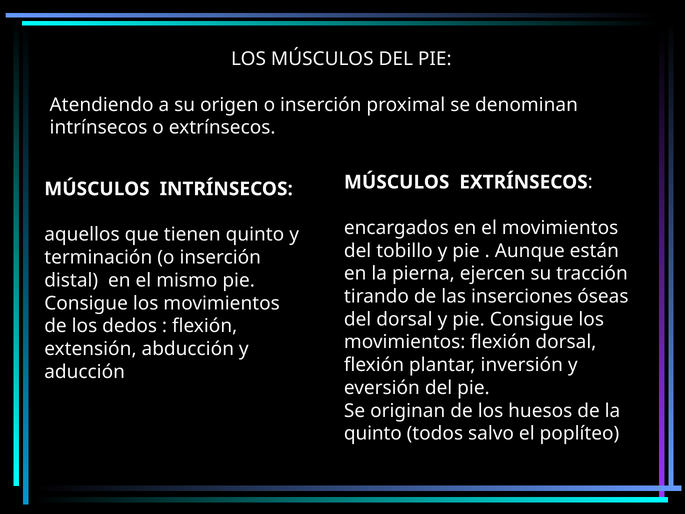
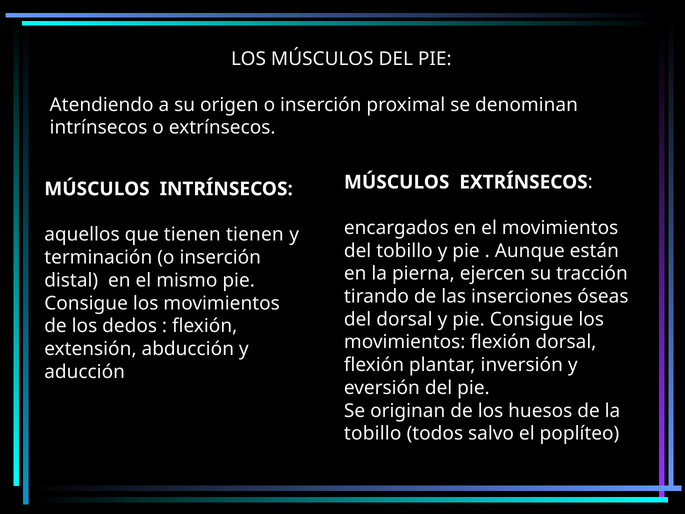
tienen quinto: quinto -> tienen
quinto at (373, 433): quinto -> tobillo
